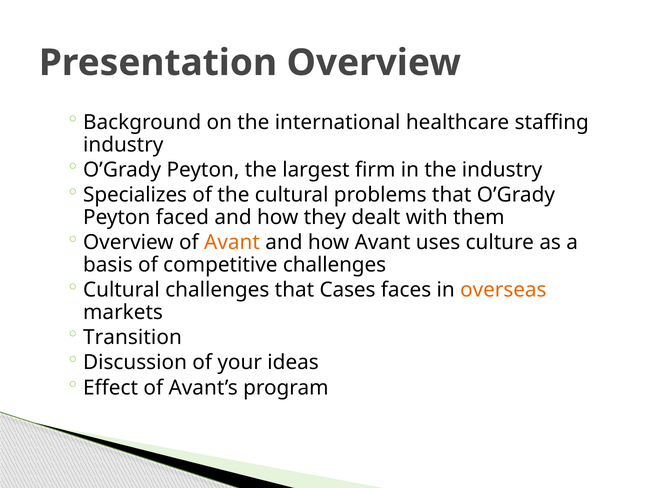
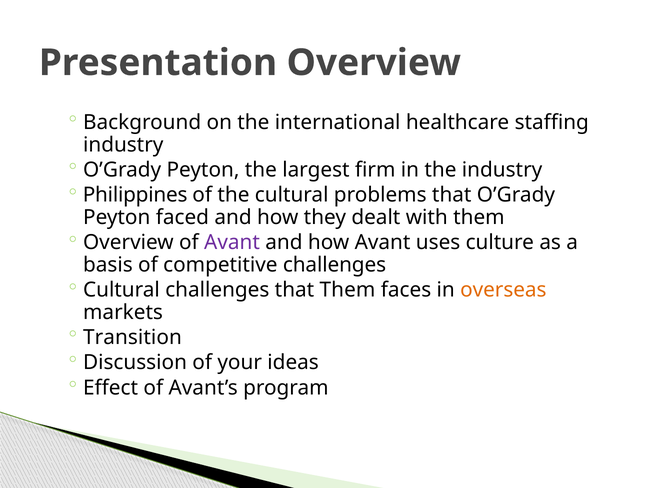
Specializes: Specializes -> Philippines
Avant at (232, 242) colour: orange -> purple
that Cases: Cases -> Them
